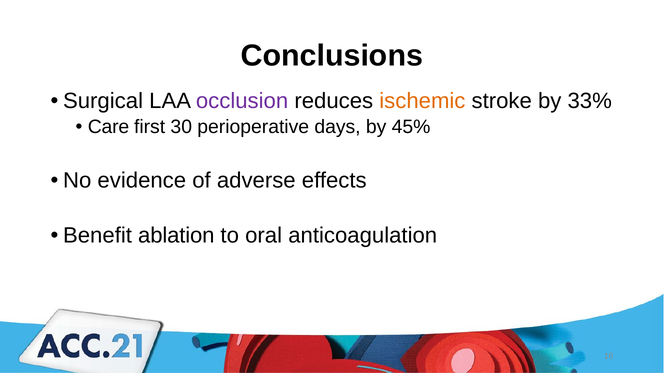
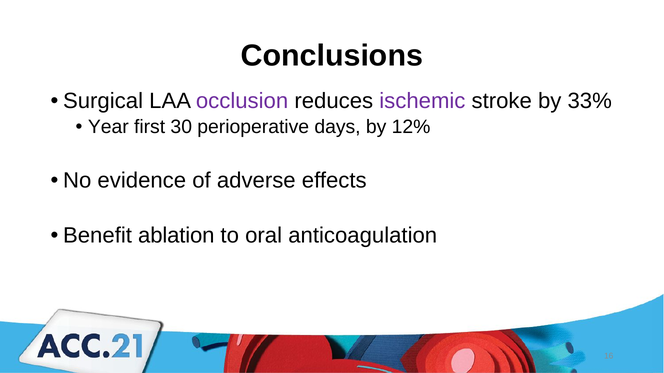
ischemic colour: orange -> purple
Care: Care -> Year
45%: 45% -> 12%
